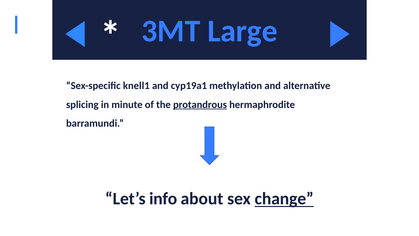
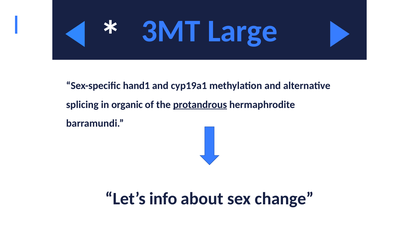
knell1: knell1 -> hand1
minute: minute -> organic
change underline: present -> none
